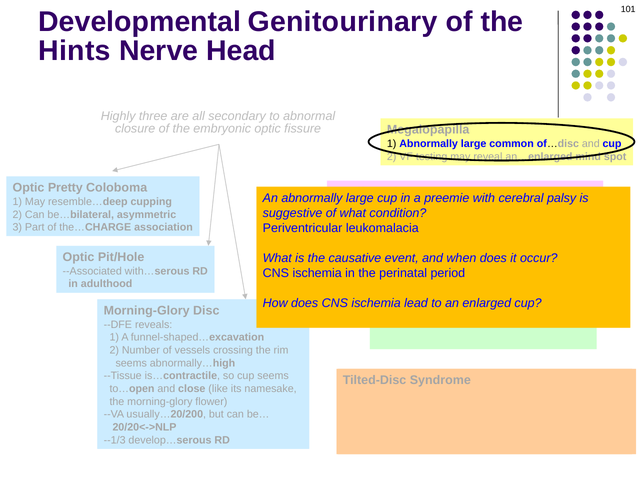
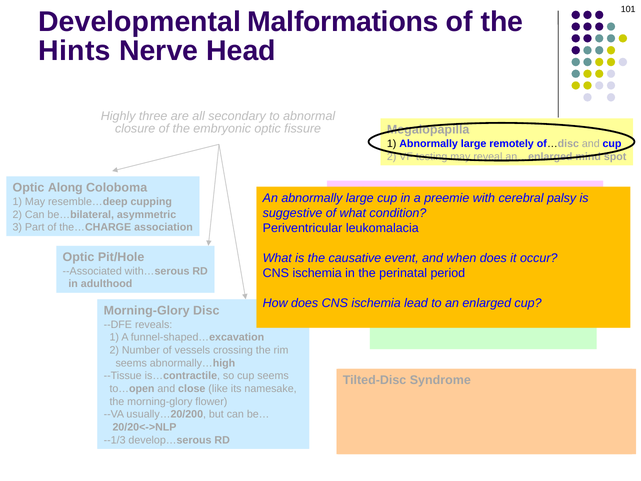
Genitourinary: Genitourinary -> Malformations
common: common -> remotely
Pretty: Pretty -> Along
